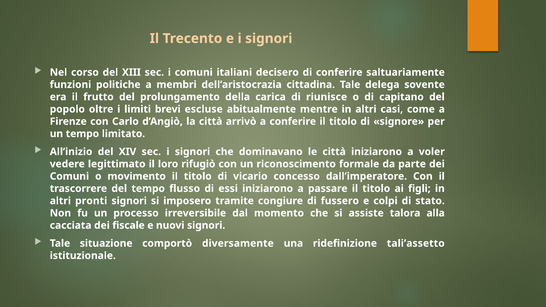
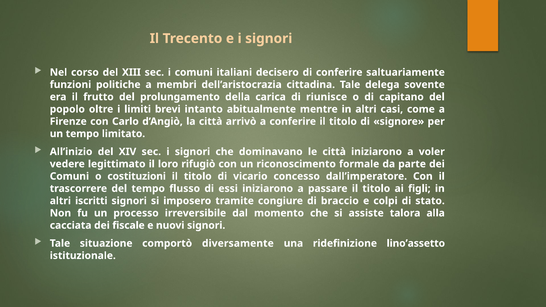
escluse: escluse -> intanto
movimento: movimento -> costituzioni
pronti: pronti -> iscritti
fussero: fussero -> braccio
tali’assetto: tali’assetto -> lino’assetto
